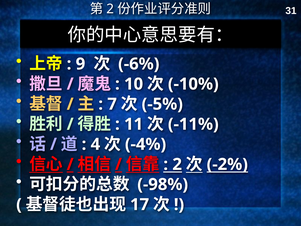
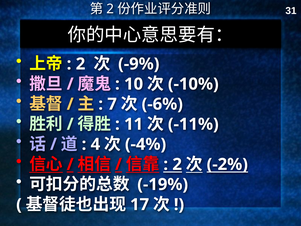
9 at (80, 64): 9 -> 2
-6%: -6% -> -9%
-5%: -5% -> -6%
-98%: -98% -> -19%
